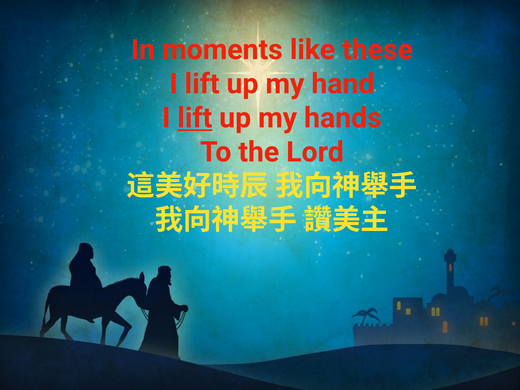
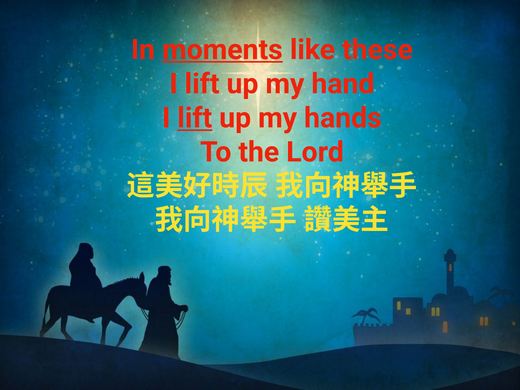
moments underline: none -> present
